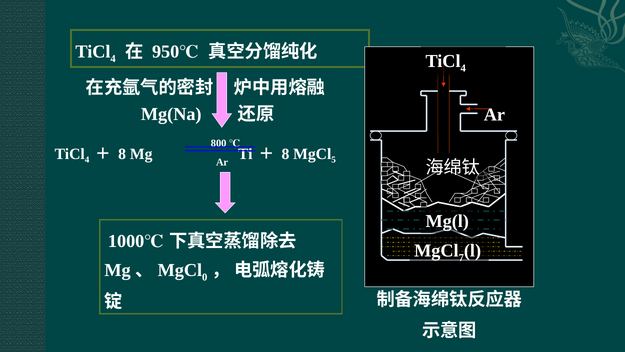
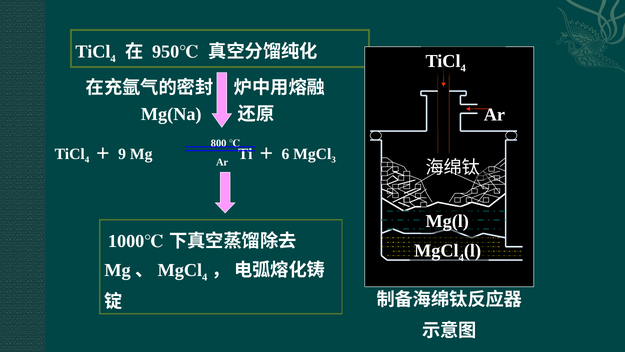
8 at (122, 154): 8 -> 9
8 at (285, 154): 8 -> 6
5: 5 -> 3
7 at (461, 257): 7 -> 4
0 at (205, 277): 0 -> 4
